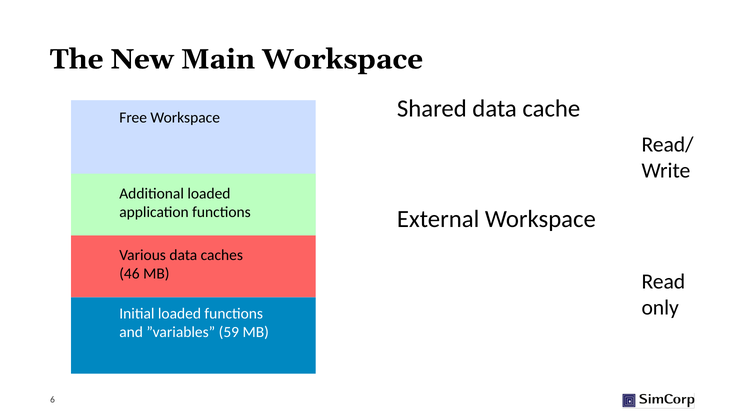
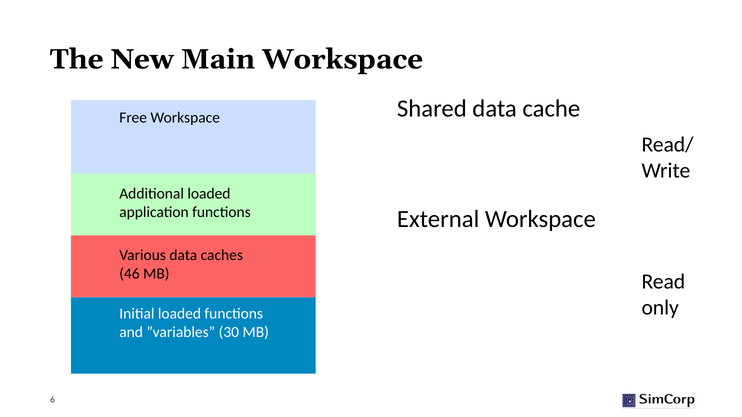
59: 59 -> 30
